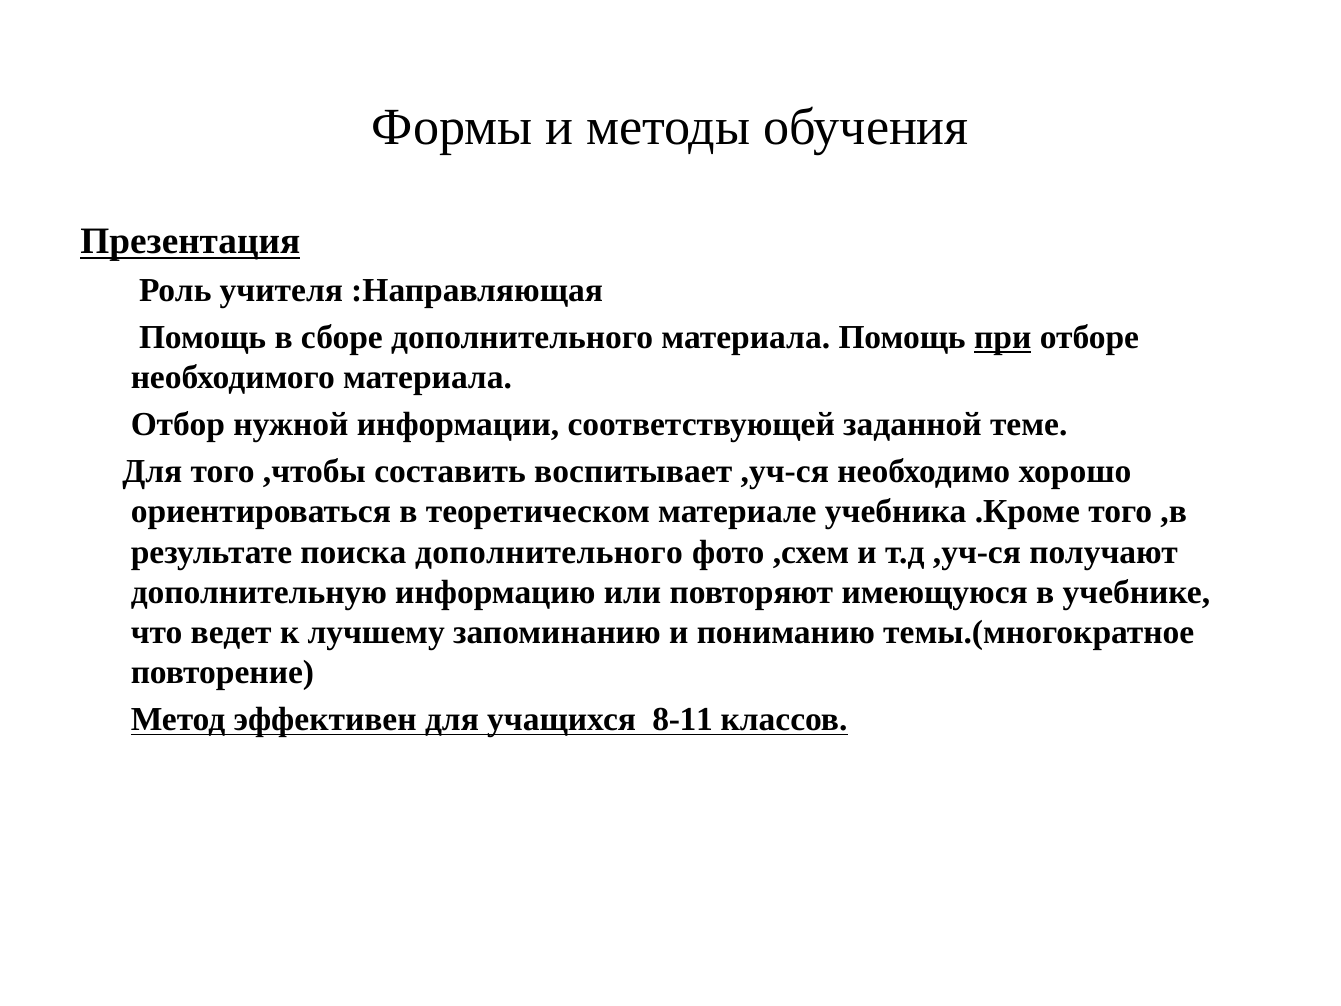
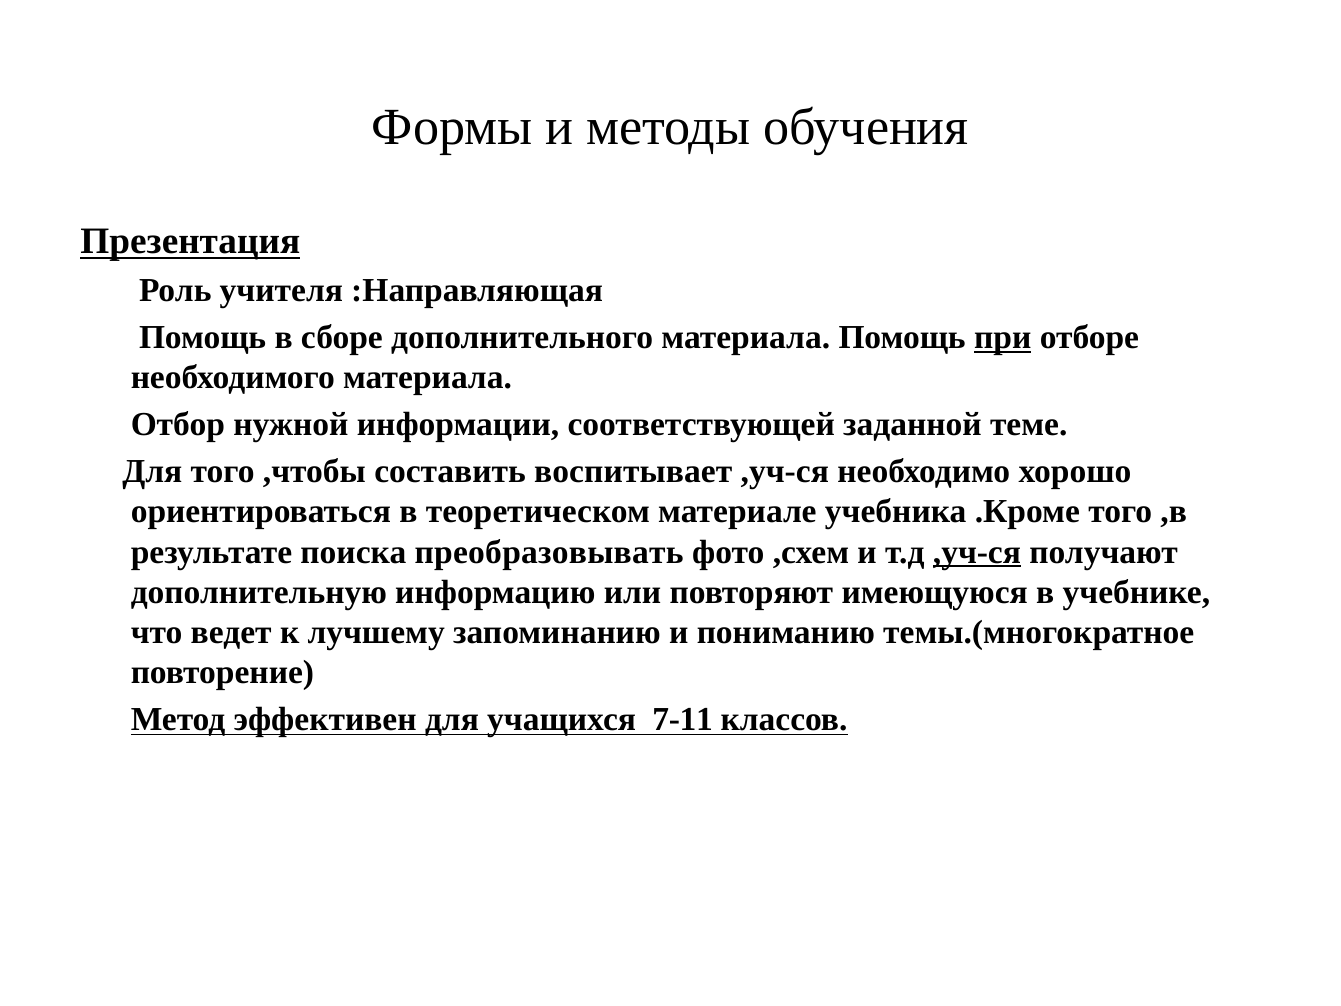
поиска дополнительного: дополнительного -> преобразовывать
,уч-ся at (977, 552) underline: none -> present
8-11: 8-11 -> 7-11
